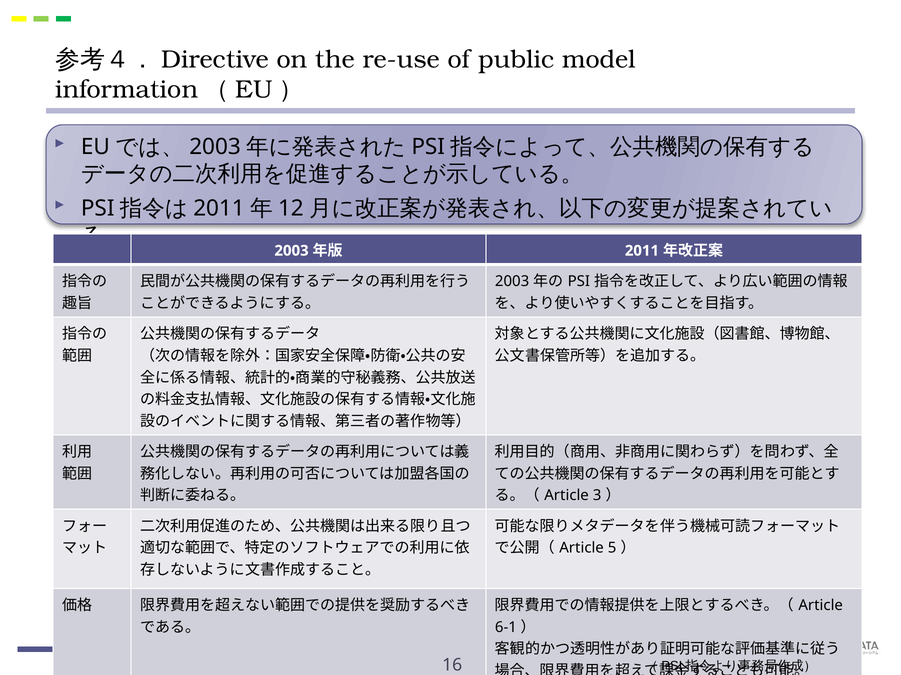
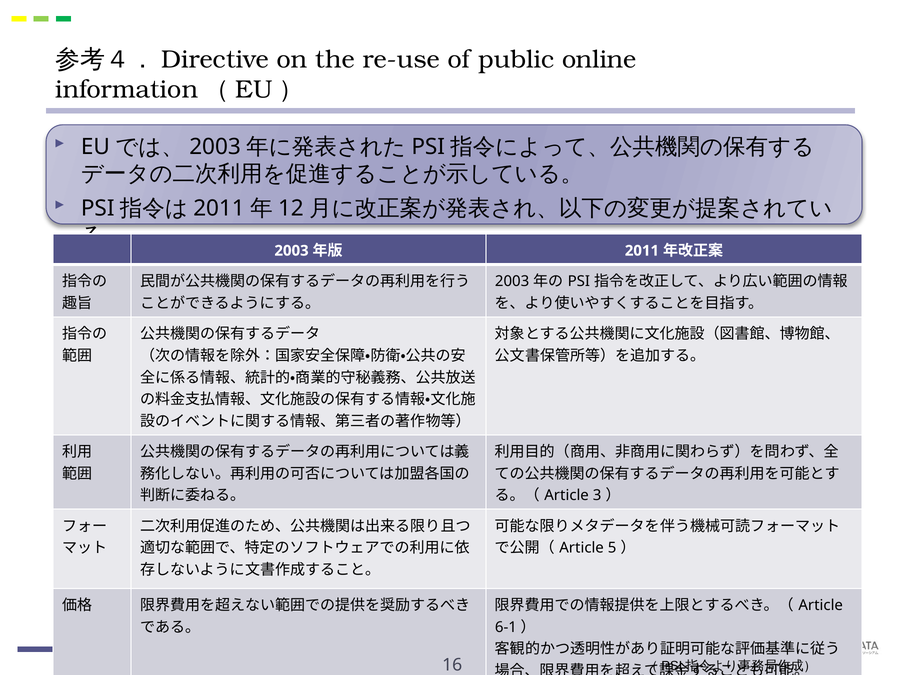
model: model -> online
